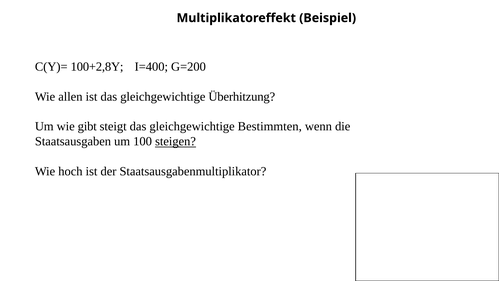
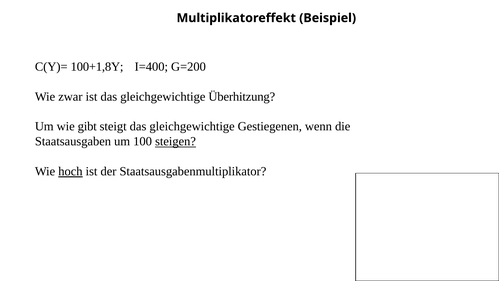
100+2,8Y: 100+2,8Y -> 100+1,8Y
allen: allen -> zwar
Bestimmten: Bestimmten -> Gestiegenen
hoch underline: none -> present
